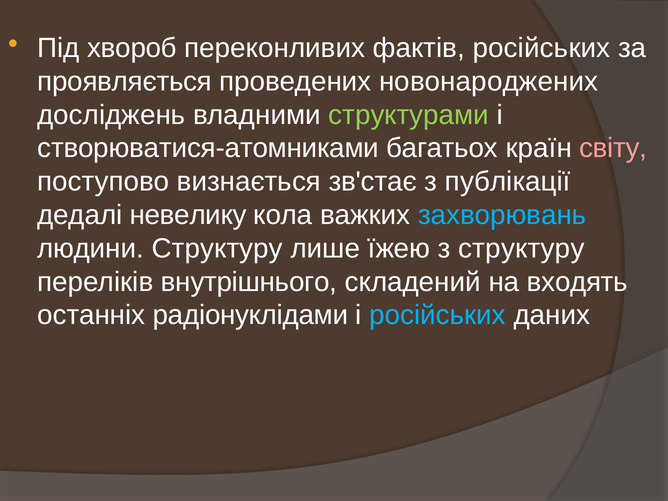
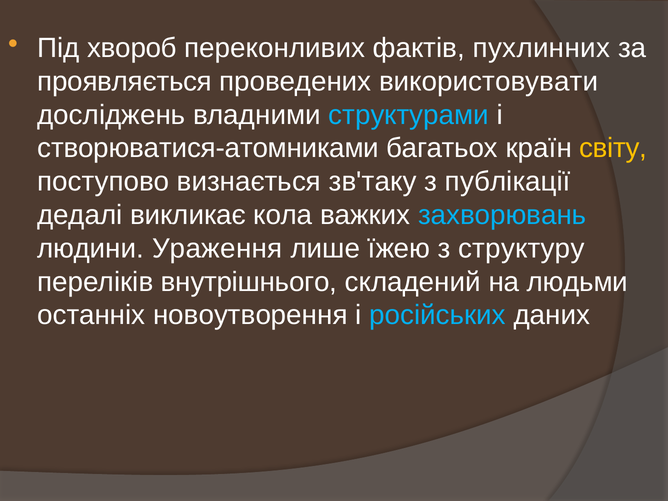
фактів російських: російських -> пухлинних
новонароджених: новонароджених -> використовувати
структурами colour: light green -> light blue
світу colour: pink -> yellow
зв'стає: зв'стає -> зв'таку
невелику: невелику -> викликає
людини Структуру: Структуру -> Ураження
входять: входять -> людьми
радіонуклідами: радіонуклідами -> новоутворення
